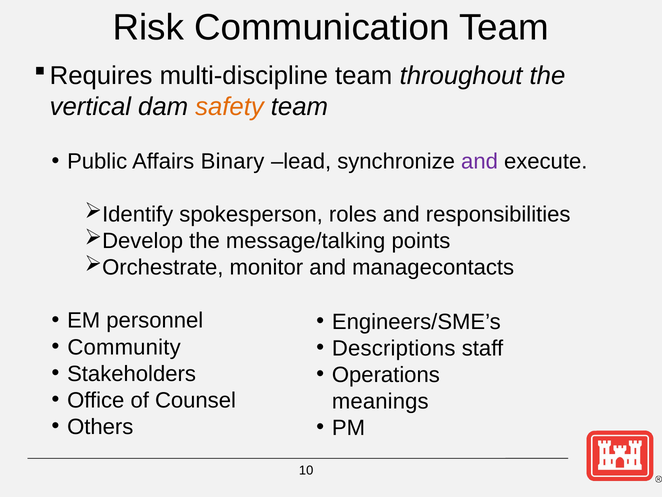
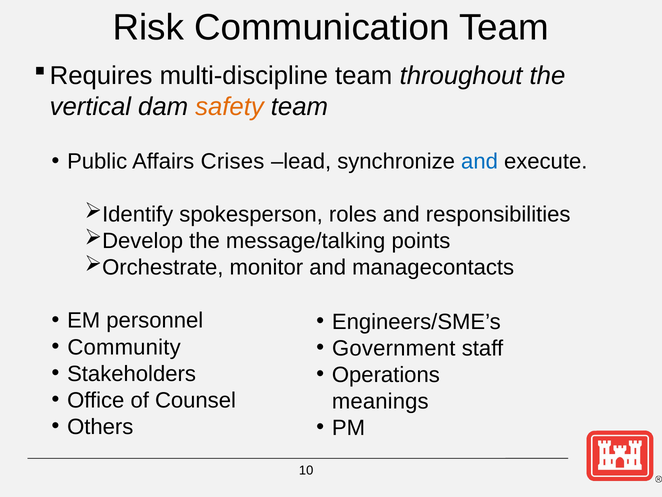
Binary: Binary -> Crises
and at (480, 161) colour: purple -> blue
Descriptions: Descriptions -> Government
